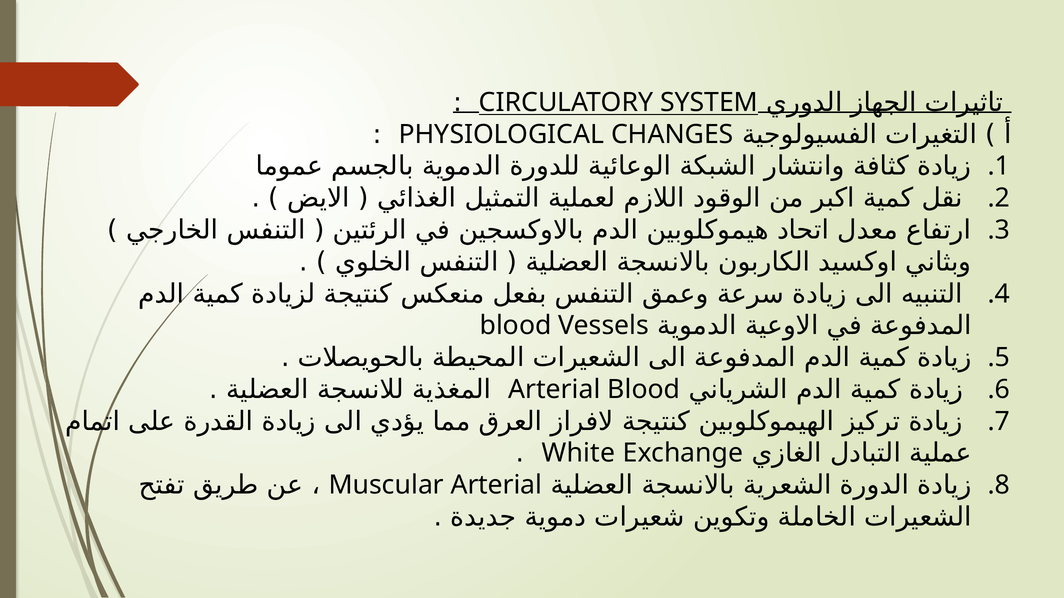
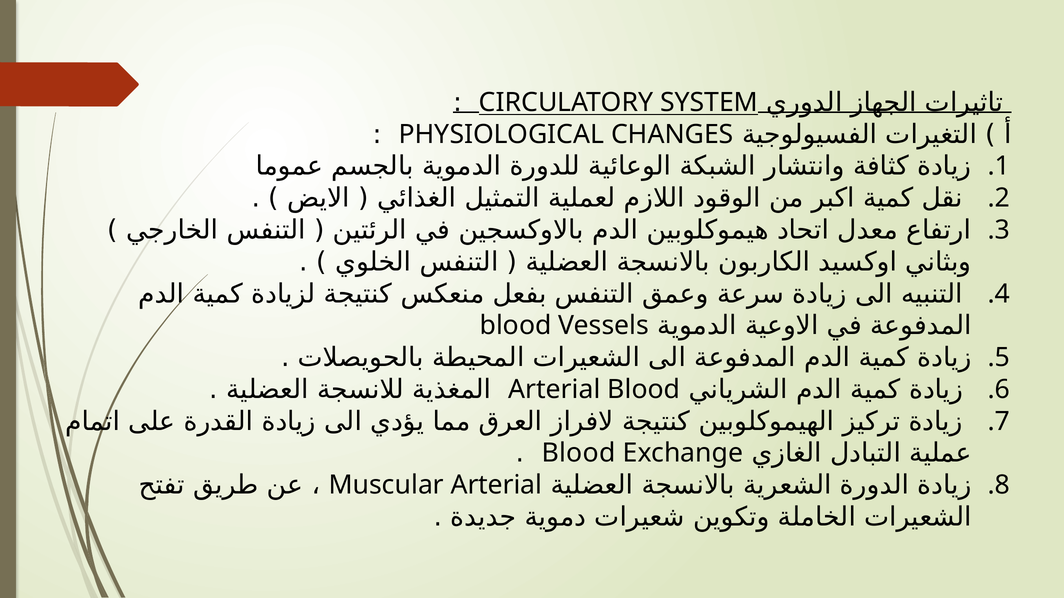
White at (578, 454): White -> Blood
